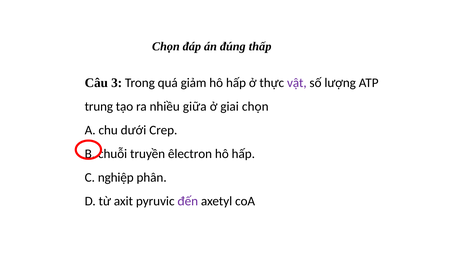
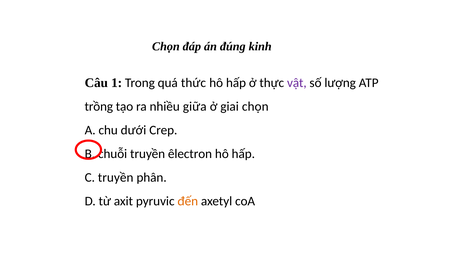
thấp: thấp -> kinh
3: 3 -> 1
giảm: giảm -> thức
trung: trung -> trồng
C nghiệp: nghiệp -> truyền
đến colour: purple -> orange
